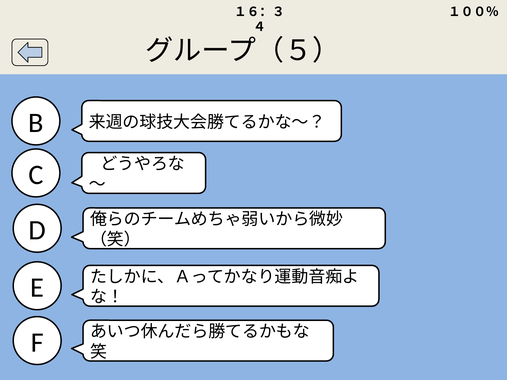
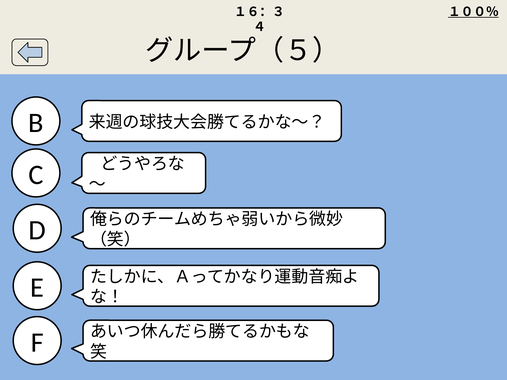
１００％ underline: none -> present
